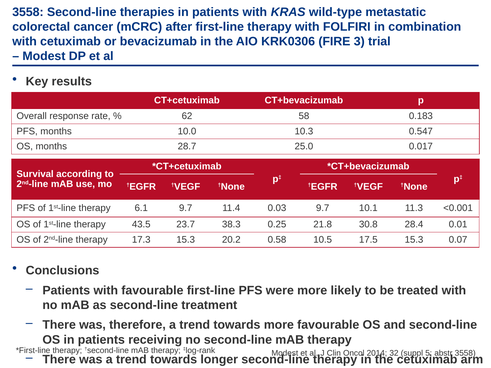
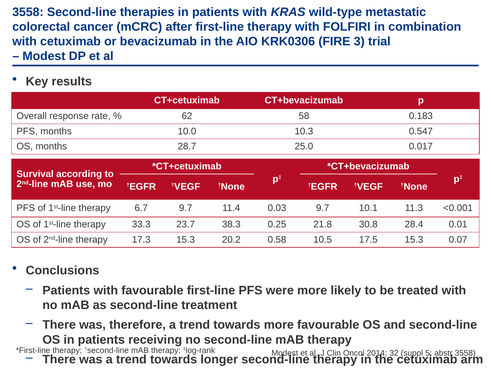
6.1: 6.1 -> 6.7
43.5: 43.5 -> 33.3
